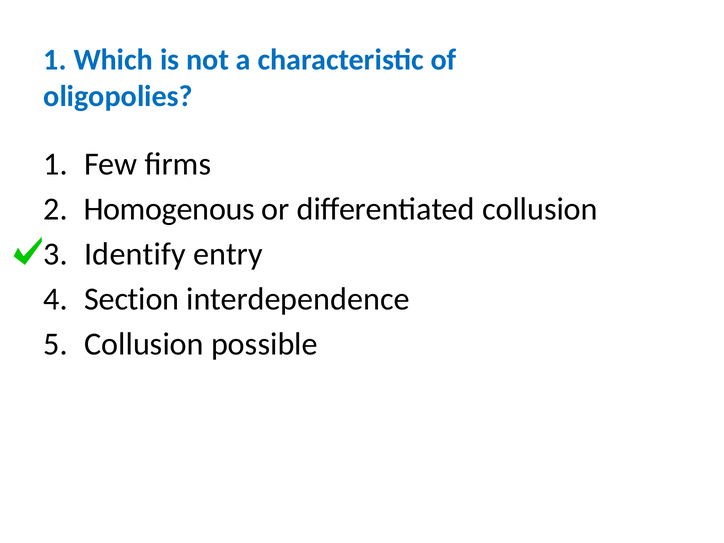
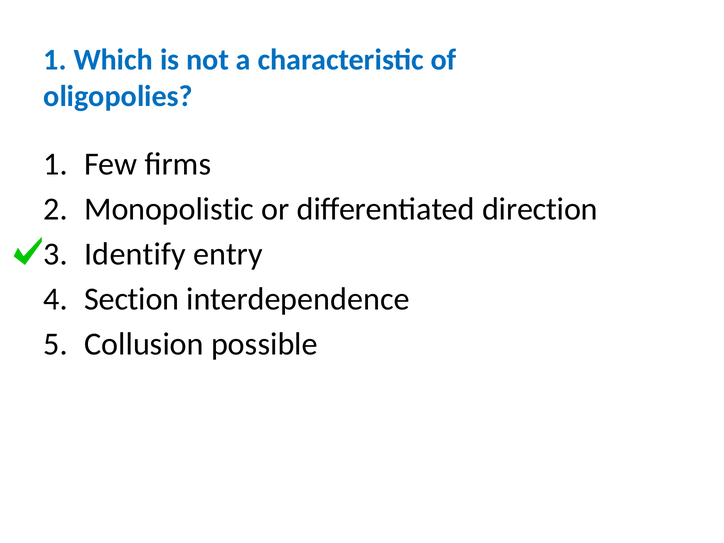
Homogenous: Homogenous -> Monopolistic
differentiated collusion: collusion -> direction
